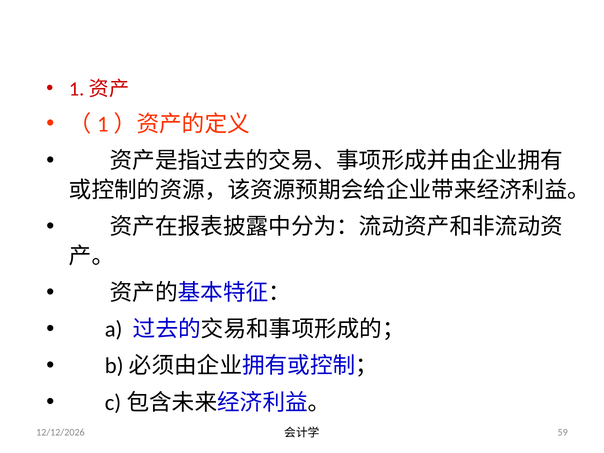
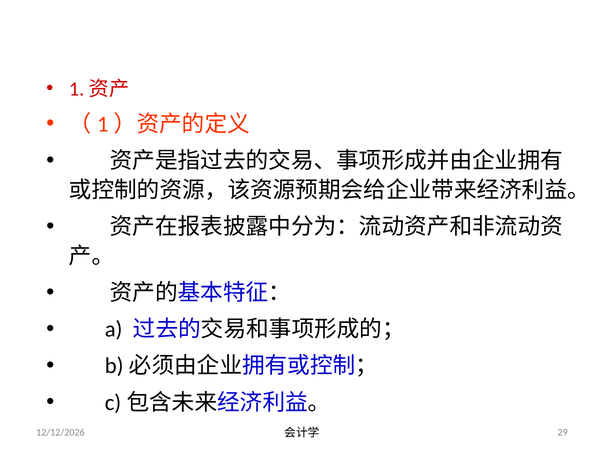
59: 59 -> 29
